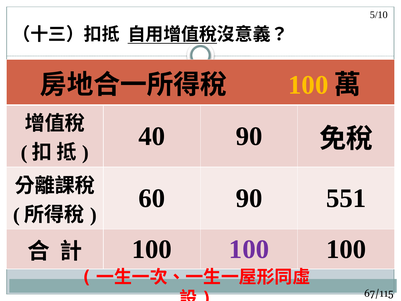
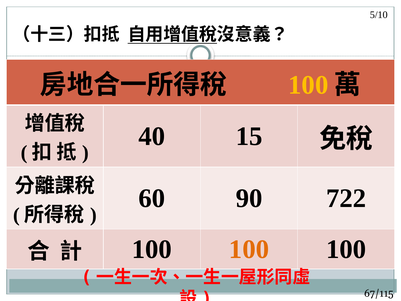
40 90: 90 -> 15
551: 551 -> 722
100 at (249, 249) colour: purple -> orange
